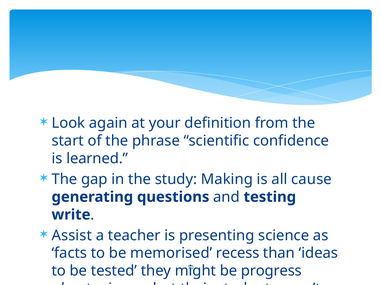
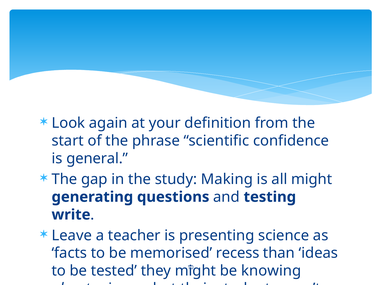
learned: learned -> general
all cause: cause -> might
Assist: Assist -> Leave
progress: progress -> knowing
